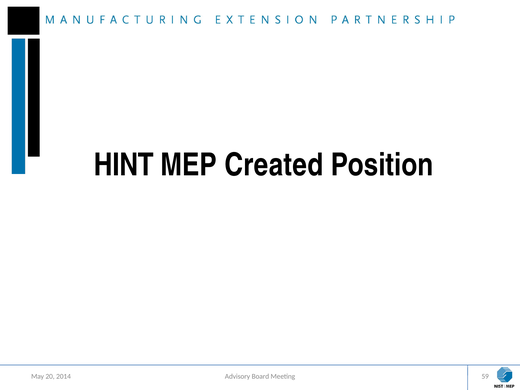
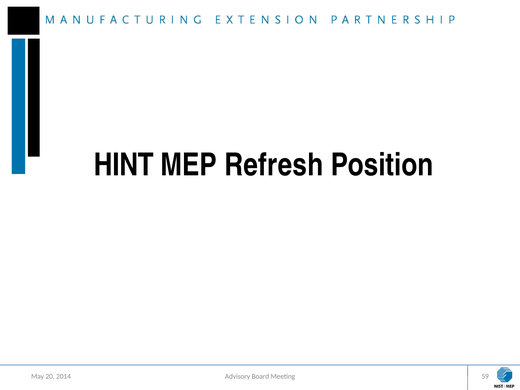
Created: Created -> Refresh
